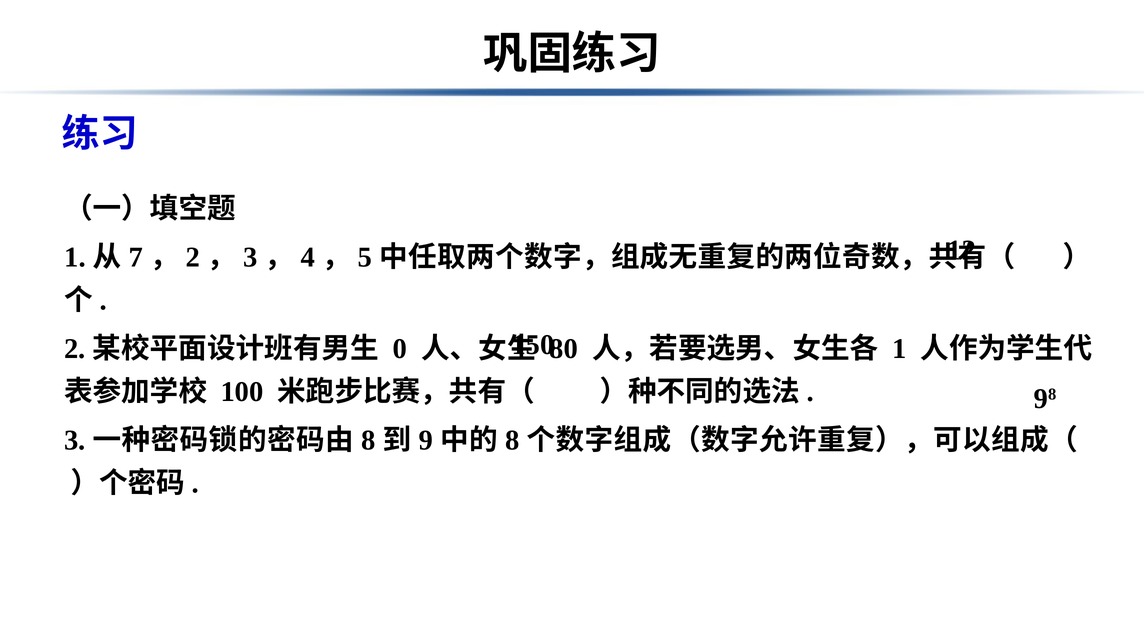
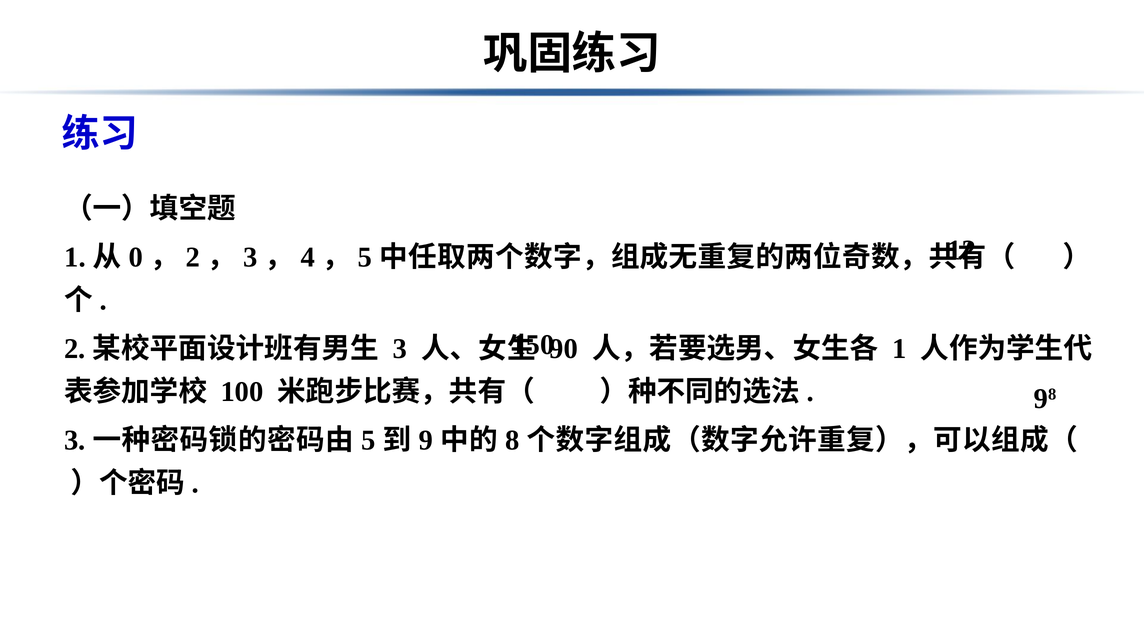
7: 7 -> 0
0 at (400, 348): 0 -> 3
80: 80 -> 90
8 at (368, 440): 8 -> 5
